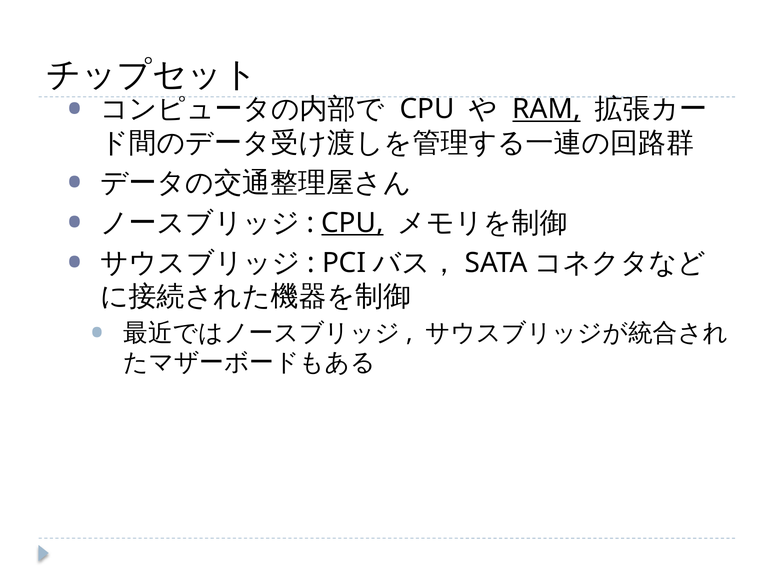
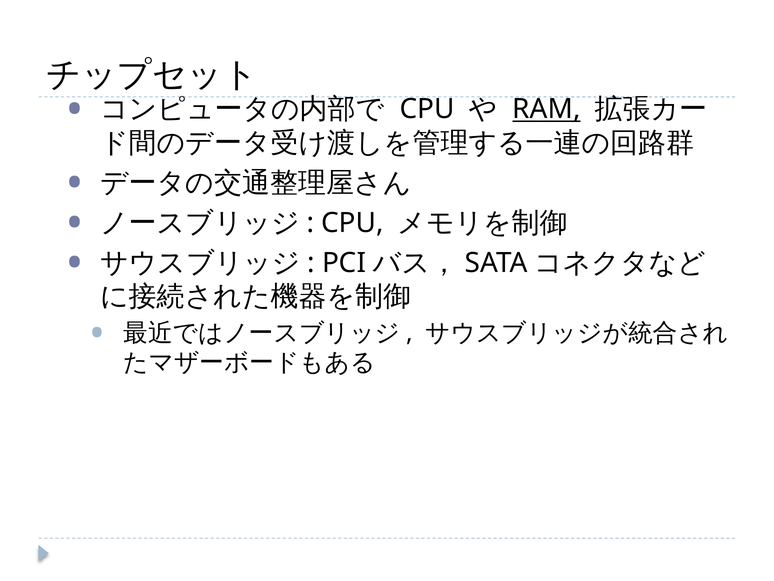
CPU at (352, 223) underline: present -> none
